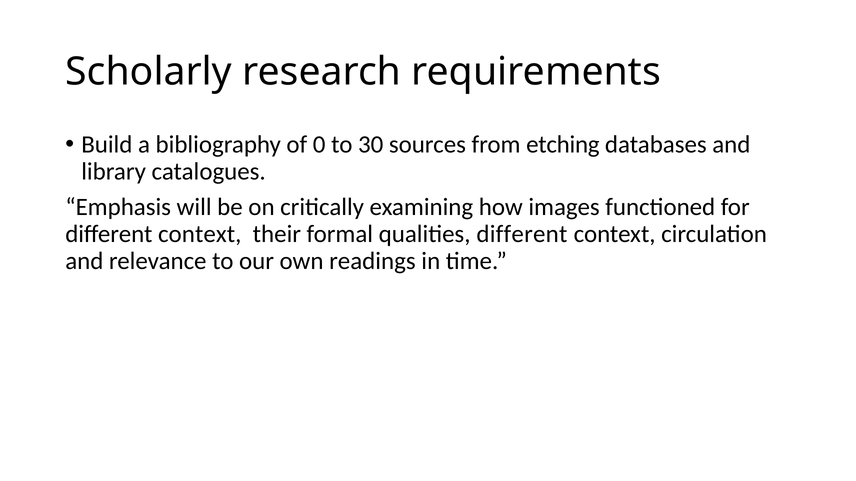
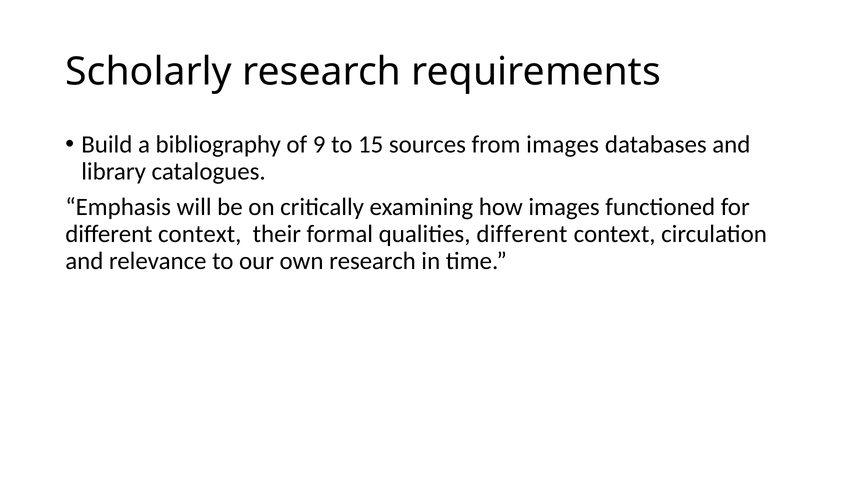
0: 0 -> 9
30: 30 -> 15
from etching: etching -> images
own readings: readings -> research
